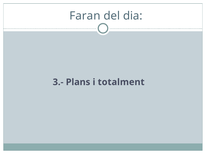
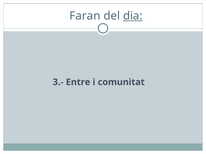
dia underline: none -> present
Plans: Plans -> Entre
totalment: totalment -> comunitat
